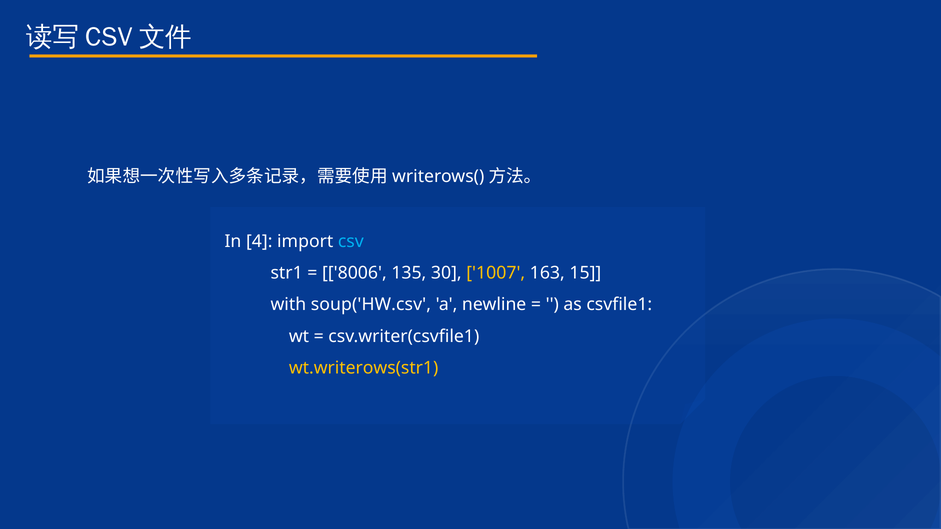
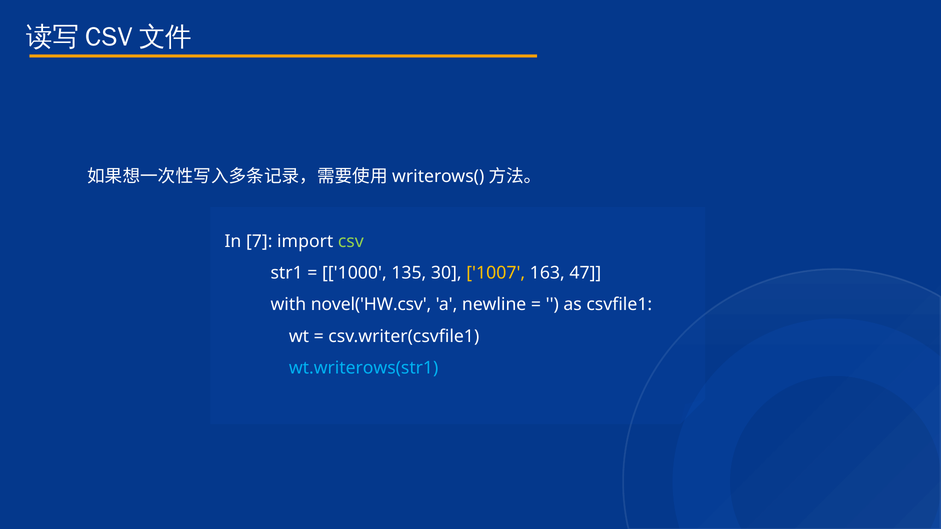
4: 4 -> 7
csv colour: light blue -> light green
8006: 8006 -> 1000
15: 15 -> 47
soup('HW.csv: soup('HW.csv -> novel('HW.csv
wt.writerows(str1 colour: yellow -> light blue
